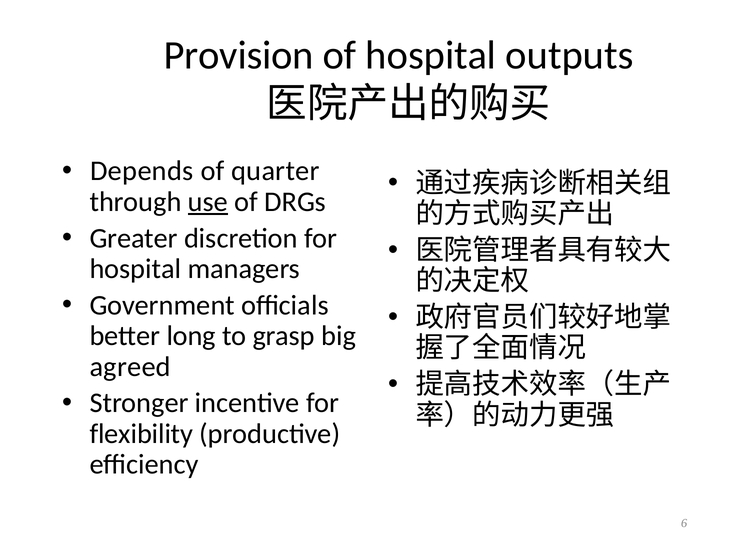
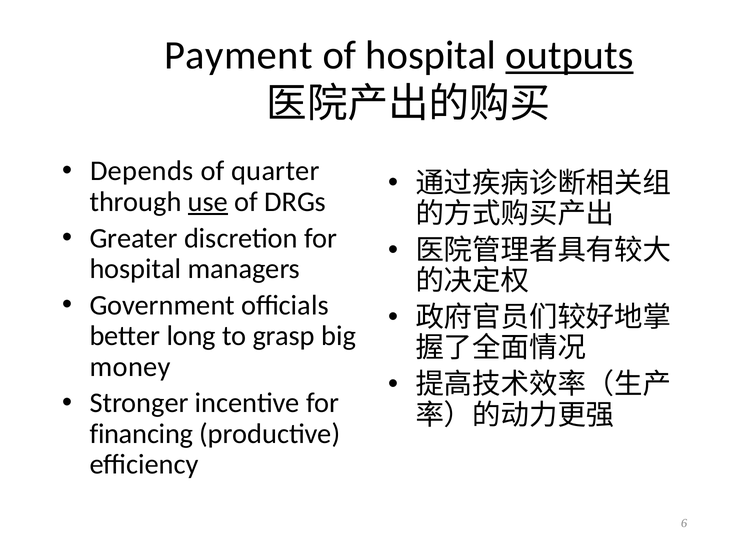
Provision: Provision -> Payment
outputs underline: none -> present
agreed: agreed -> money
flexibility: flexibility -> financing
